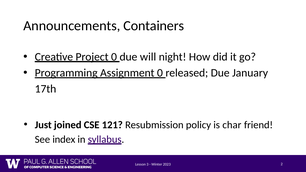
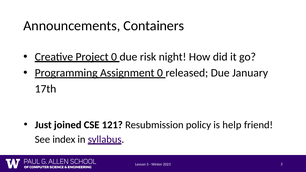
will: will -> risk
char: char -> help
